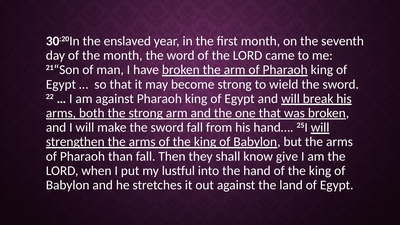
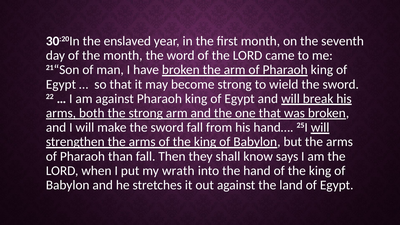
give: give -> says
lustful: lustful -> wrath
